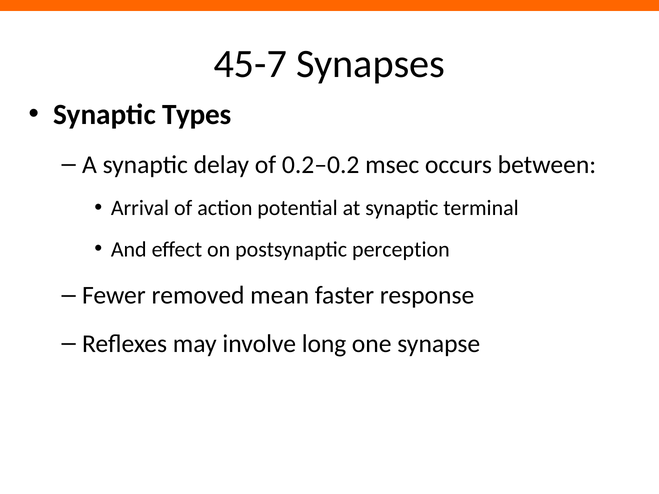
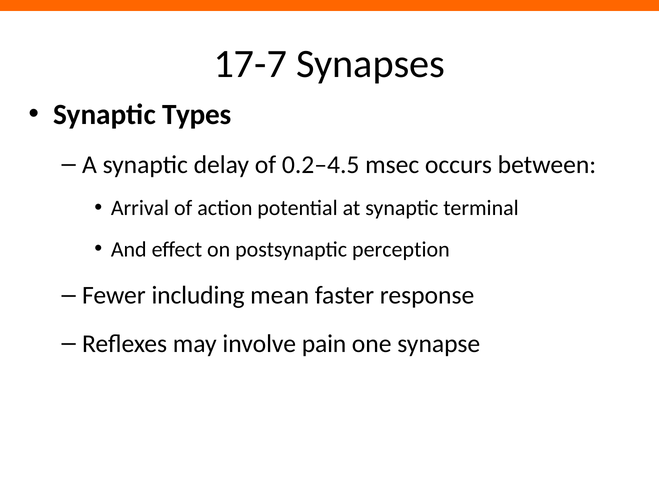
45-7: 45-7 -> 17-7
0.2–0.2: 0.2–0.2 -> 0.2–4.5
removed: removed -> including
long: long -> pain
